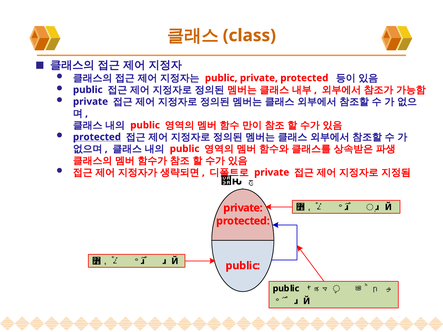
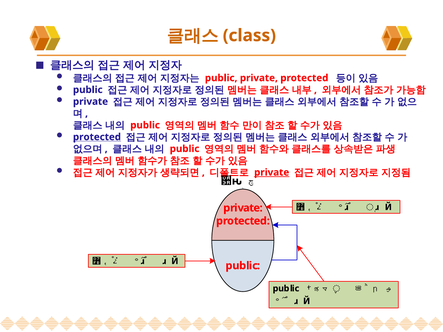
private at (272, 172) underline: none -> present
